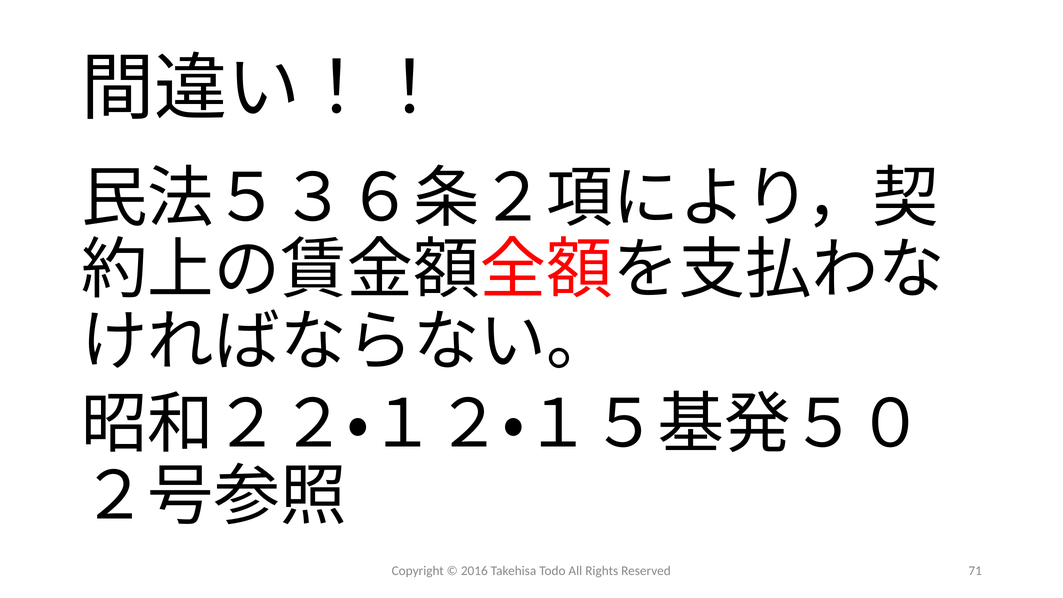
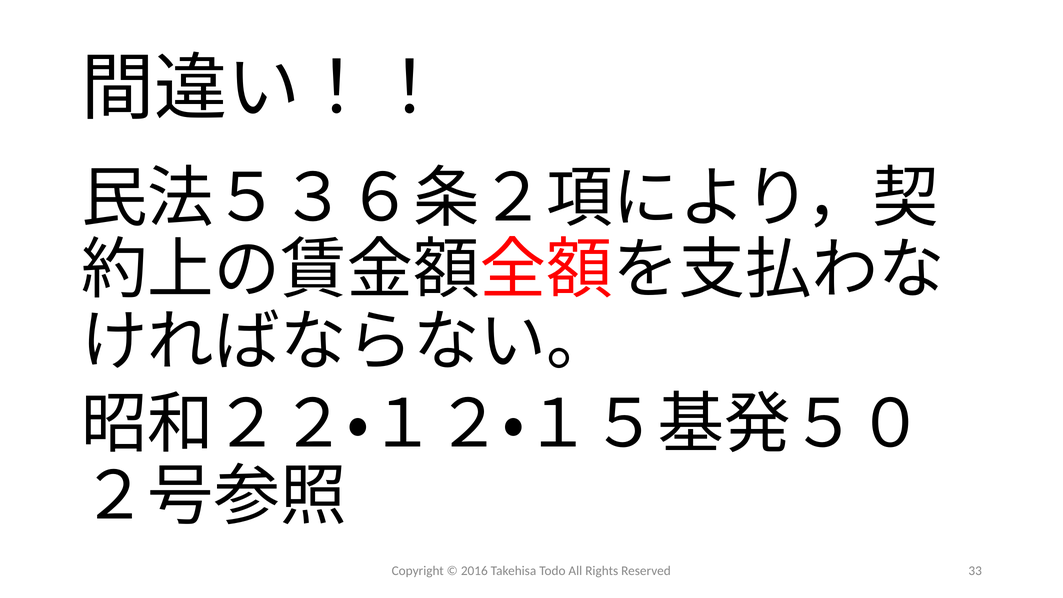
71: 71 -> 33
